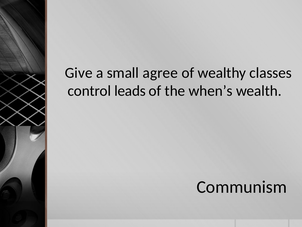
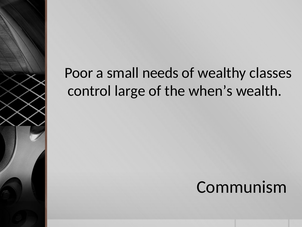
Give: Give -> Poor
agree: agree -> needs
leads: leads -> large
